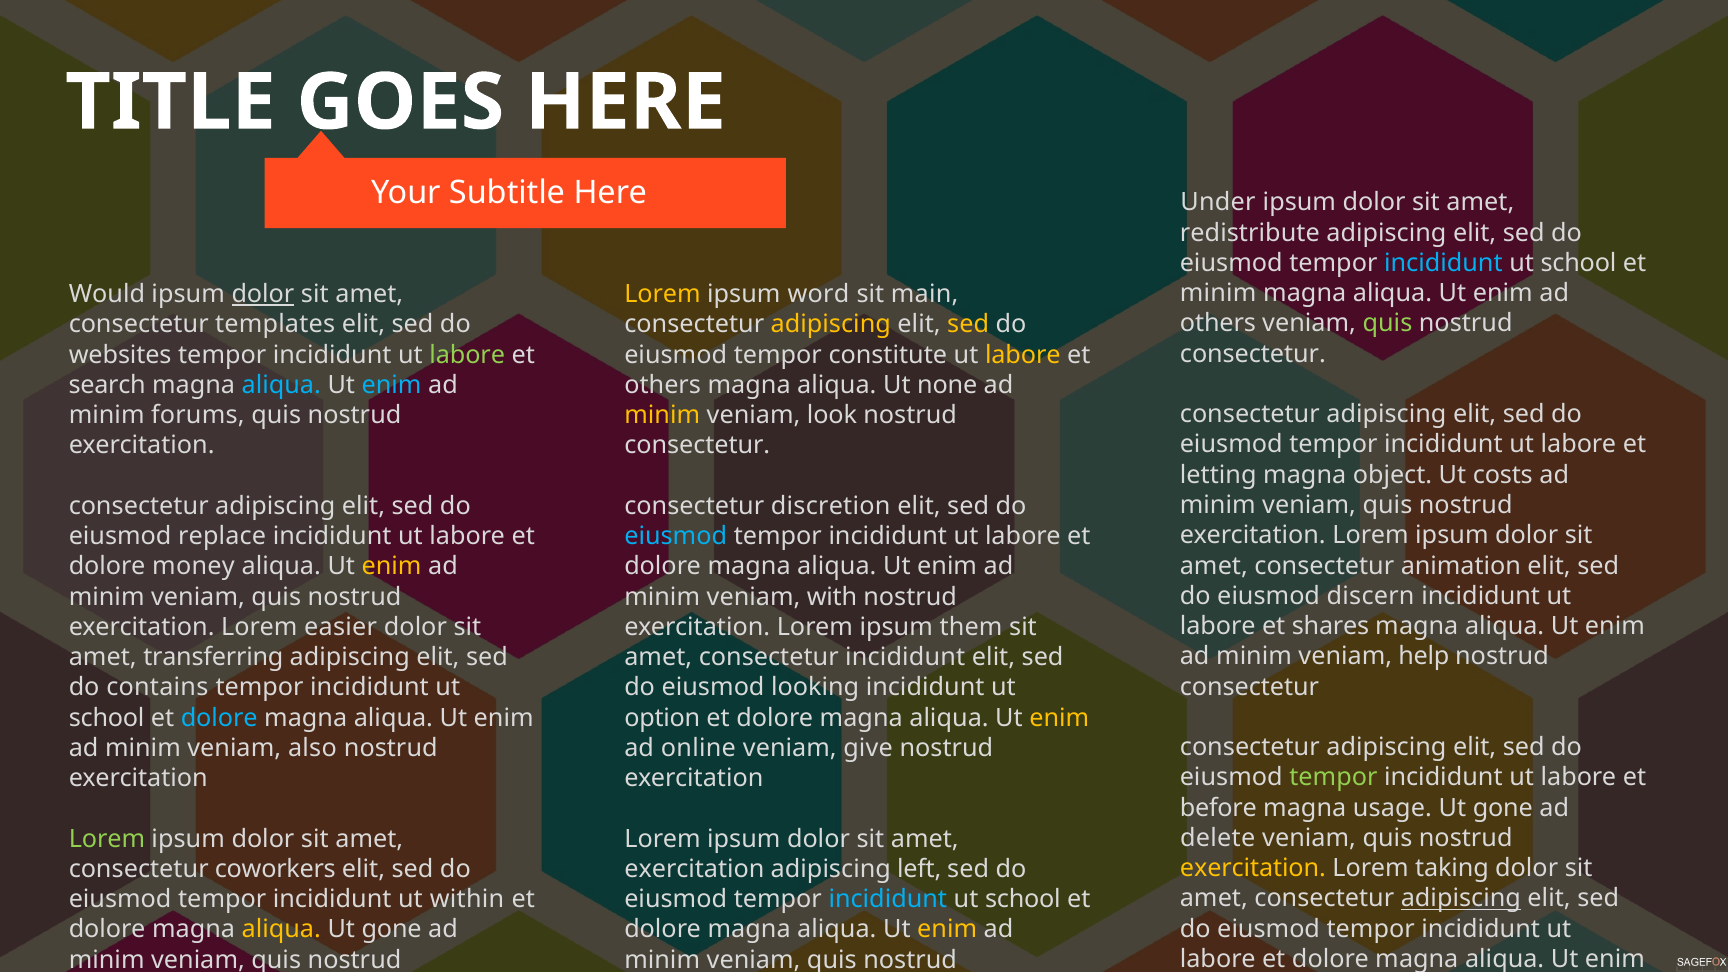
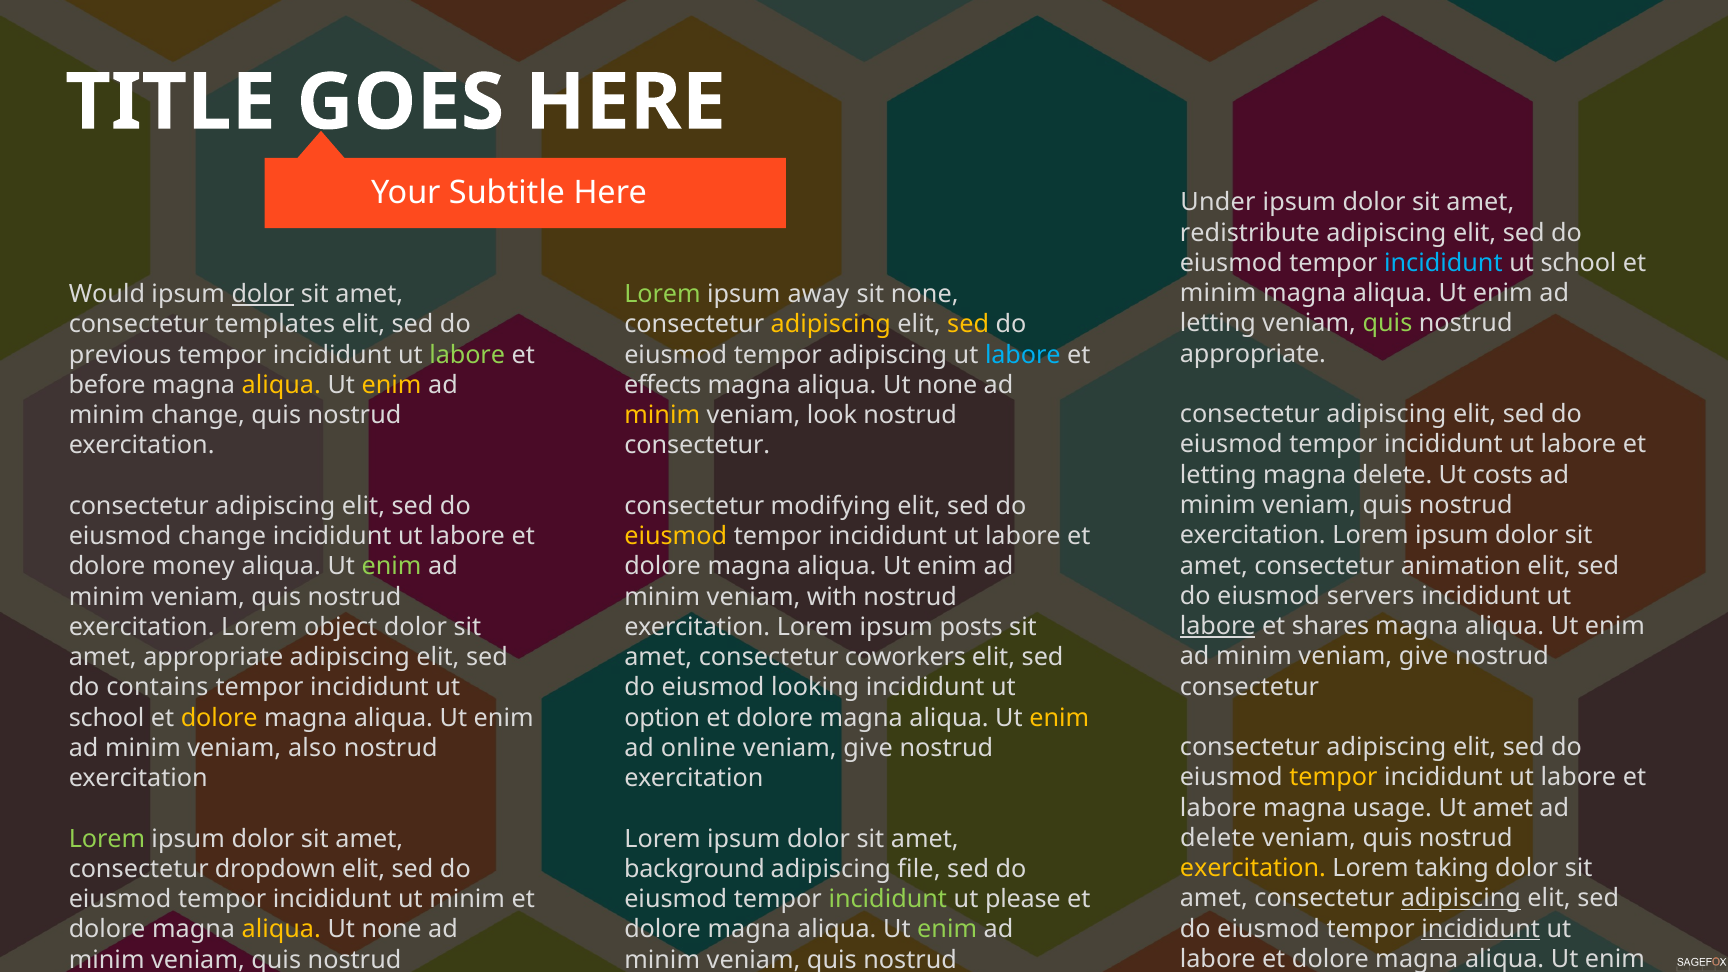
Lorem at (663, 294) colour: yellow -> light green
word: word -> away
sit main: main -> none
others at (1218, 324): others -> letting
consectetur at (1253, 354): consectetur -> appropriate
websites: websites -> previous
tempor constitute: constitute -> adipiscing
labore at (1023, 355) colour: yellow -> light blue
search: search -> before
aliqua at (281, 385) colour: light blue -> yellow
enim at (392, 385) colour: light blue -> yellow
others at (663, 385): others -> effects
minim forums: forums -> change
magna object: object -> delete
discretion: discretion -> modifying
eiusmod replace: replace -> change
eiusmod at (676, 536) colour: light blue -> yellow
enim at (392, 567) colour: yellow -> light green
discern: discern -> servers
labore at (1218, 626) underline: none -> present
easier: easier -> object
them: them -> posts
minim veniam help: help -> give
amet transferring: transferring -> appropriate
consectetur incididunt: incididunt -> coworkers
dolore at (219, 718) colour: light blue -> yellow
tempor at (1333, 777) colour: light green -> yellow
before at (1218, 808): before -> labore
gone at (1503, 808): gone -> amet
coworkers: coworkers -> dropdown
exercitation at (694, 869): exercitation -> background
left: left -> file
ut within: within -> minim
incididunt at (888, 899) colour: light blue -> light green
school at (1023, 899): school -> please
incididunt at (1481, 929) underline: none -> present
gone at (392, 930): gone -> none
enim at (947, 930) colour: yellow -> light green
